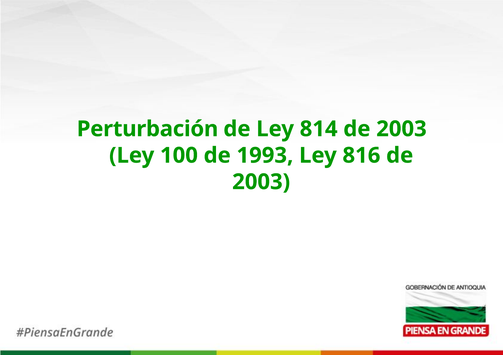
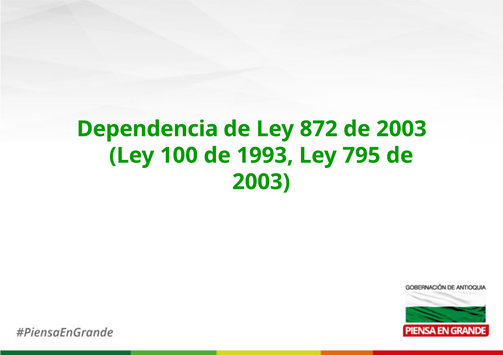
Perturbación: Perturbación -> Dependencia
814: 814 -> 872
816: 816 -> 795
